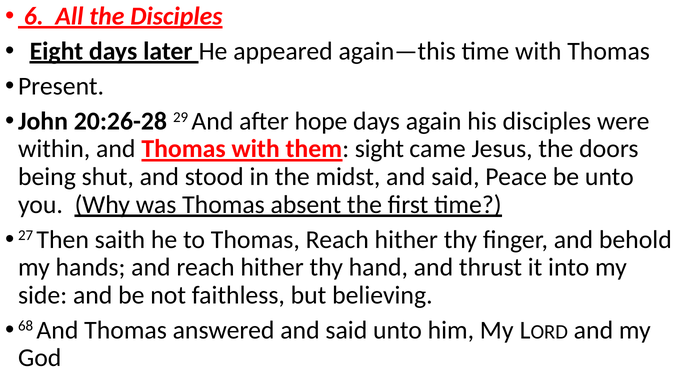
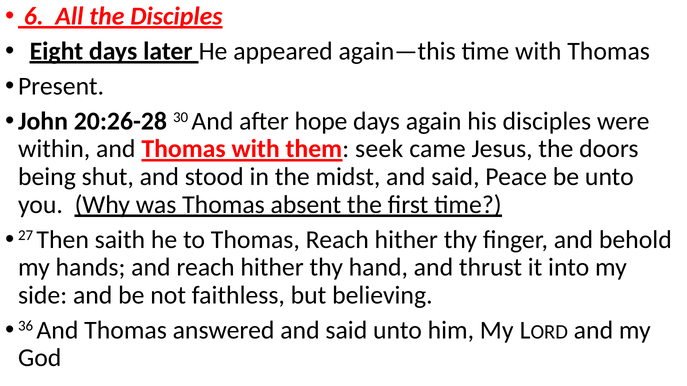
29: 29 -> 30
sight: sight -> seek
68: 68 -> 36
